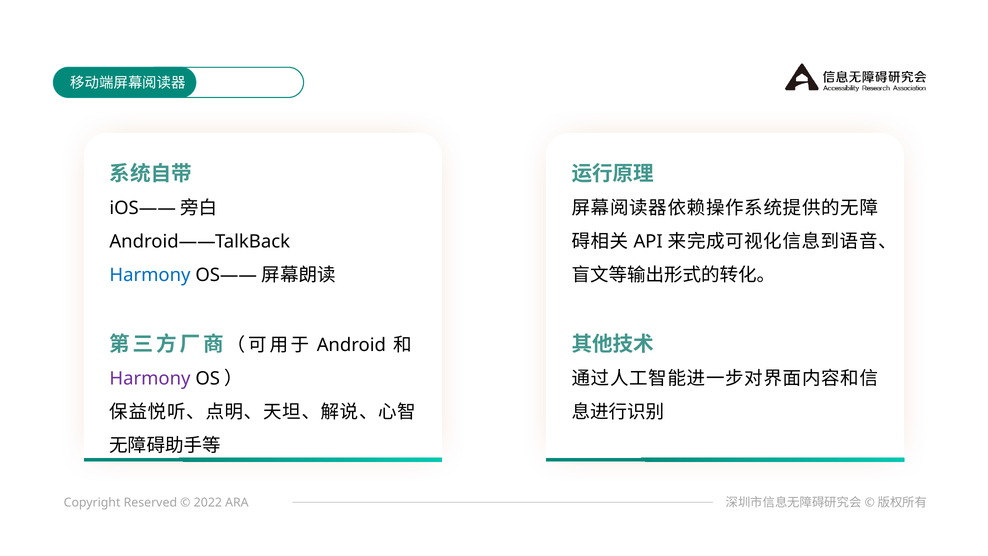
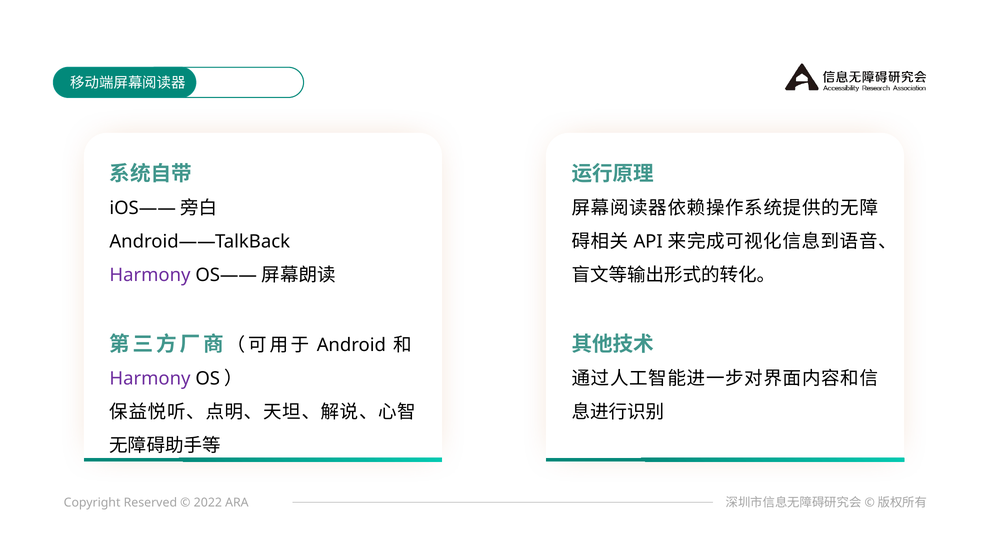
Harmony at (150, 275) colour: blue -> purple
